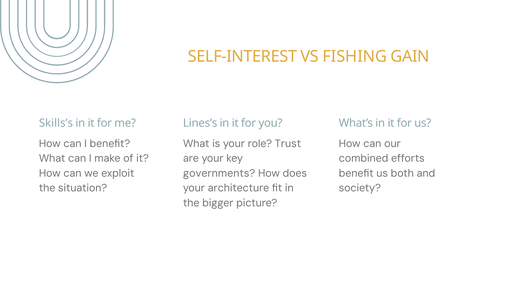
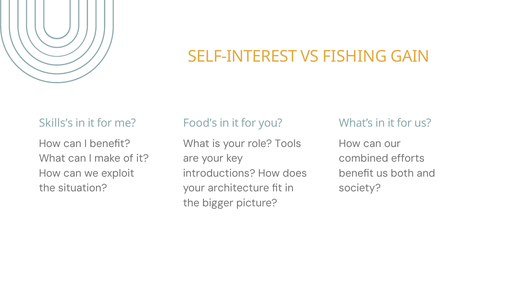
Lines’s: Lines’s -> Food’s
Trust: Trust -> Tools
governments: governments -> introductions
